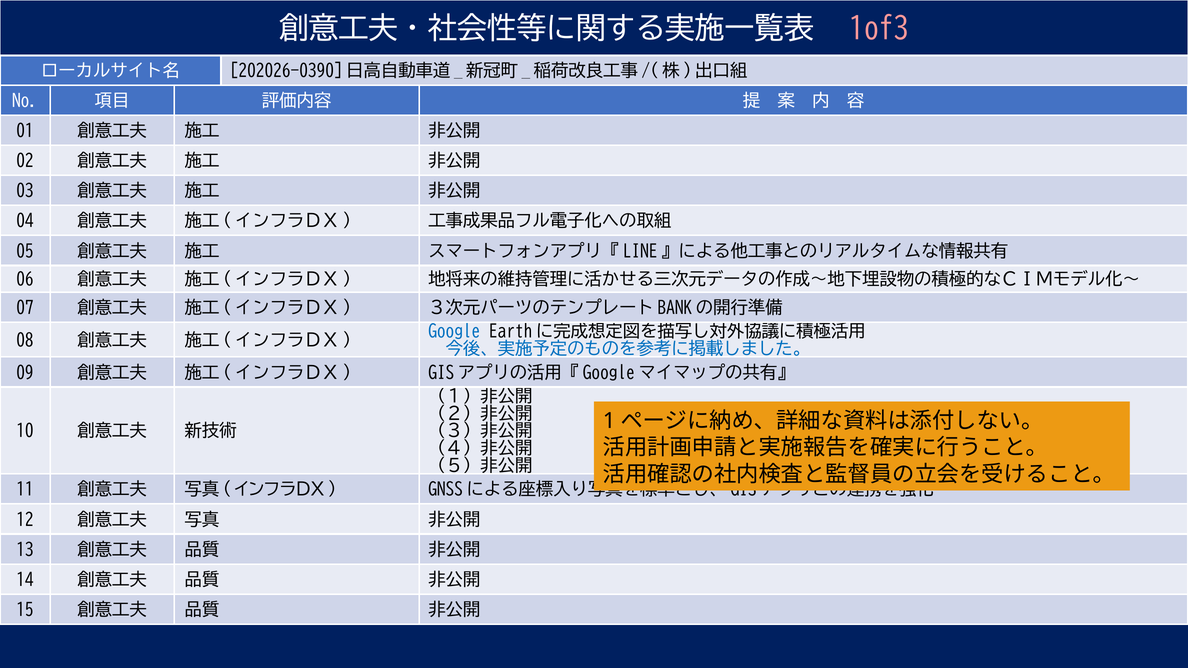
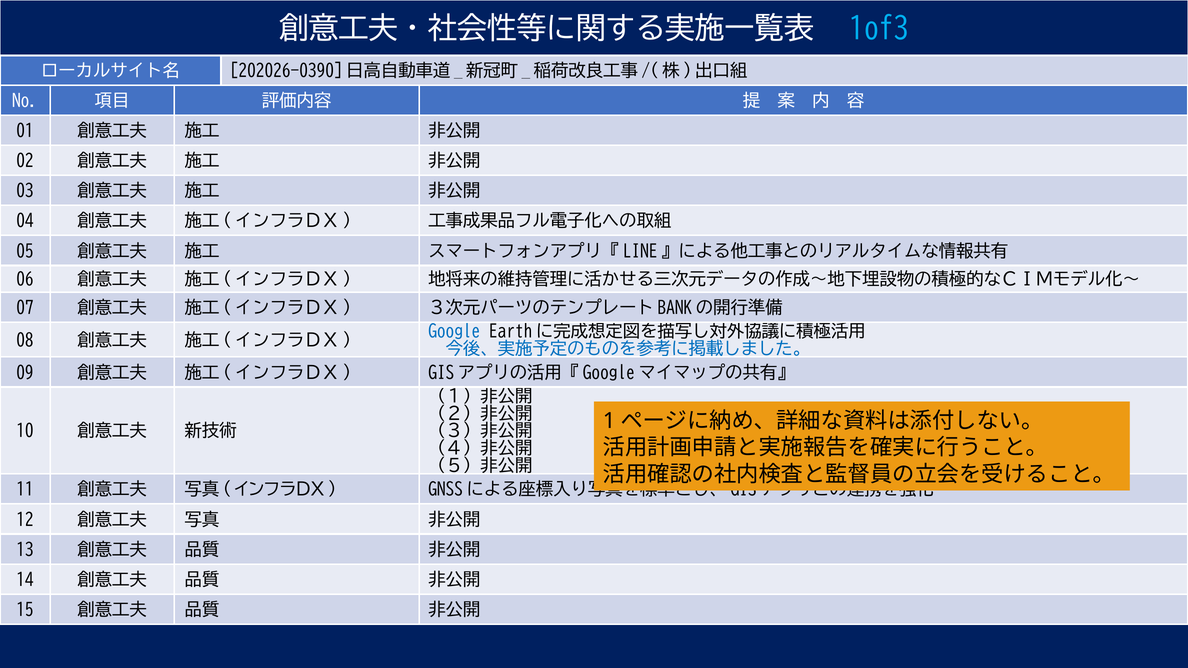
1of3 colour: pink -> light blue
